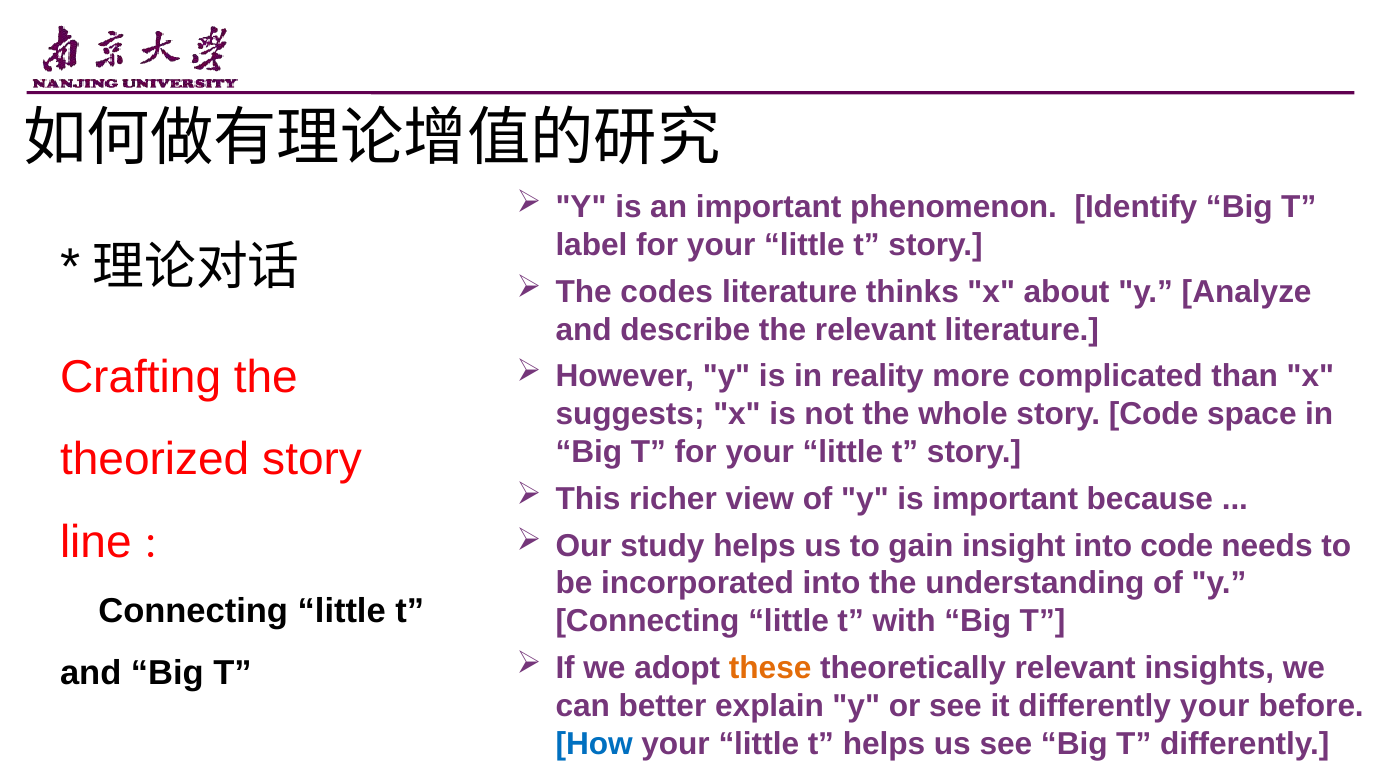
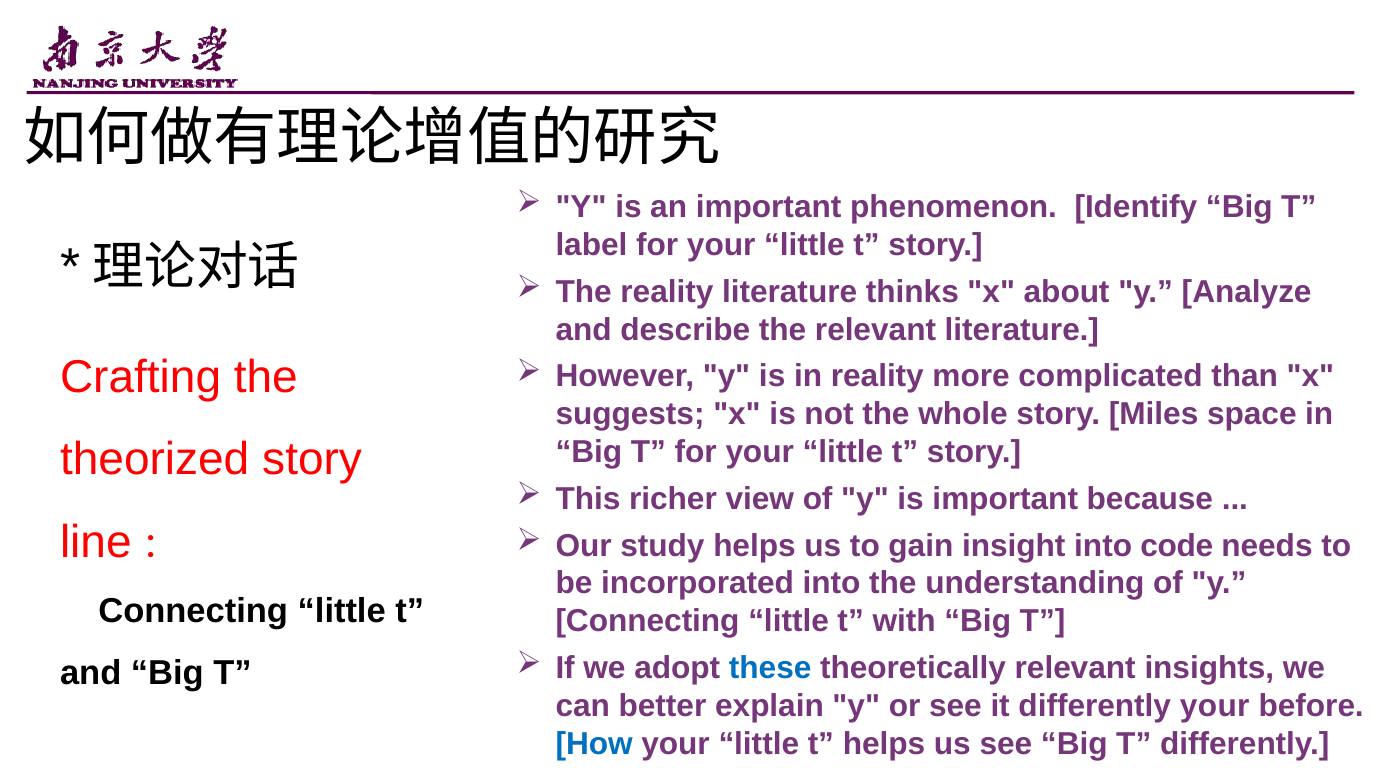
The codes: codes -> reality
story Code: Code -> Miles
these colour: orange -> blue
